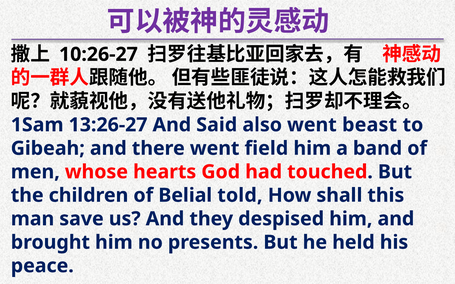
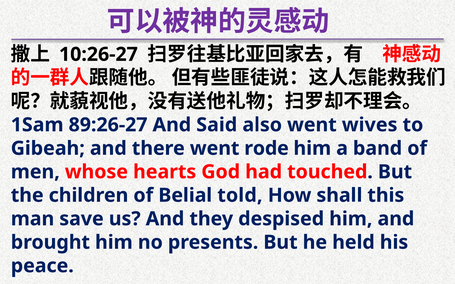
13:26-27: 13:26-27 -> 89:26-27
beast: beast -> wives
field: field -> rode
